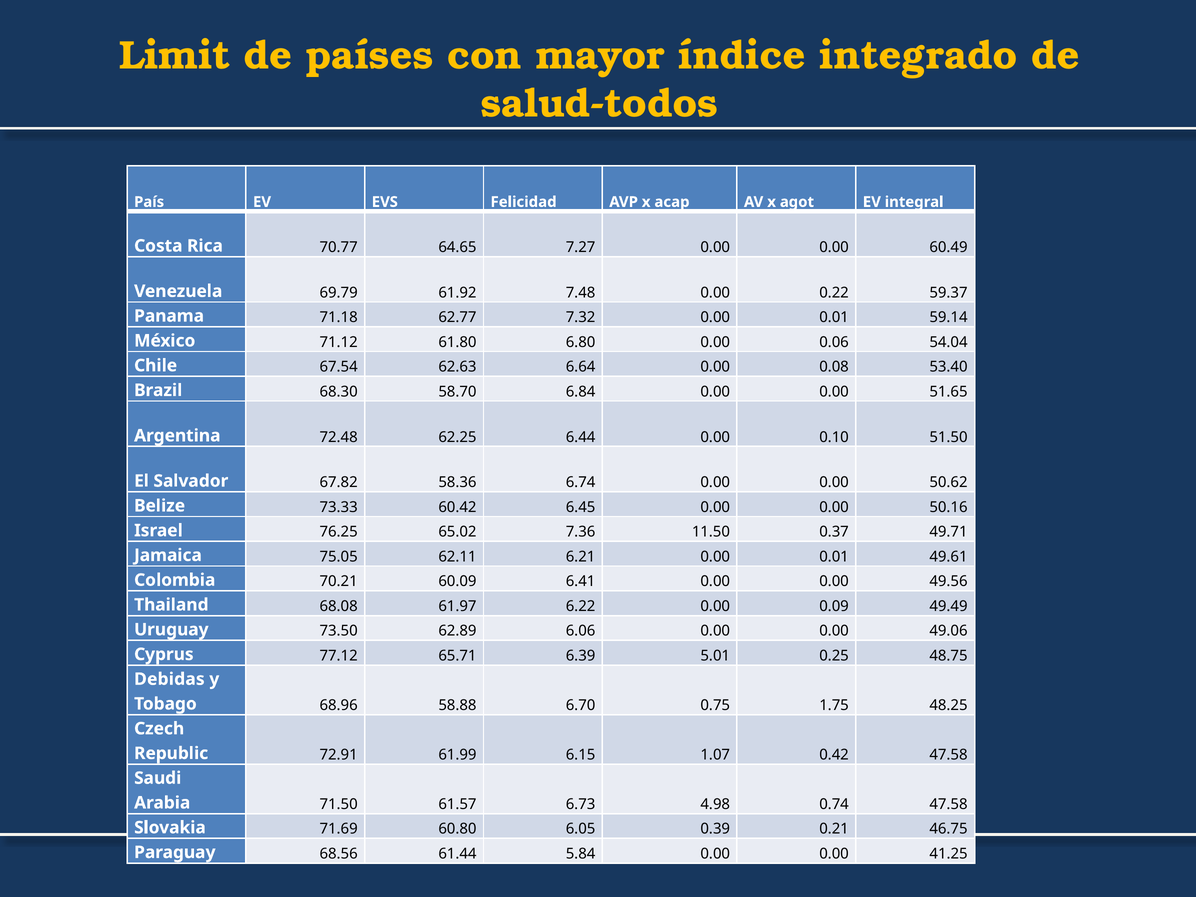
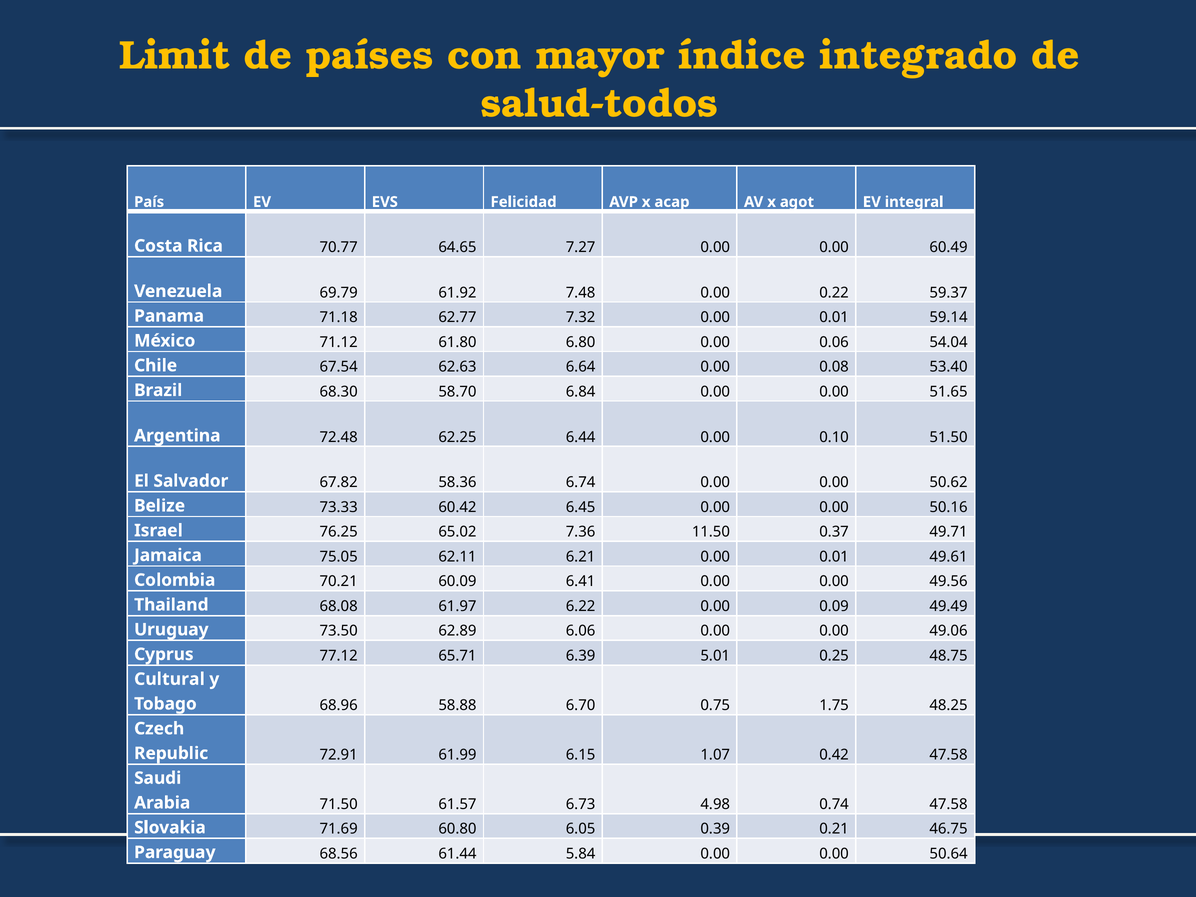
Debidas: Debidas -> Cultural
41.25: 41.25 -> 50.64
